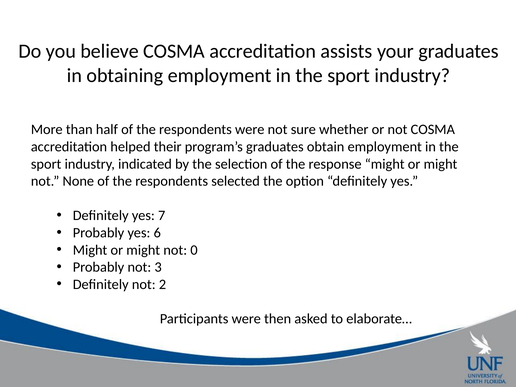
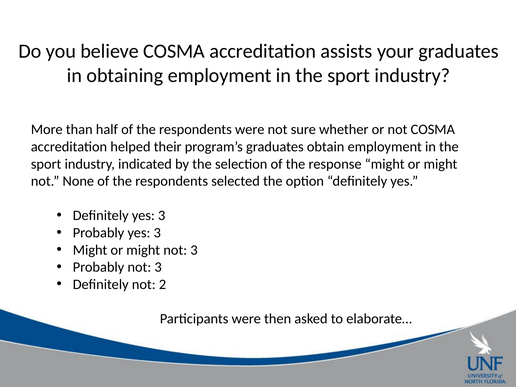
Definitely yes 7: 7 -> 3
Probably yes 6: 6 -> 3
might not 0: 0 -> 3
